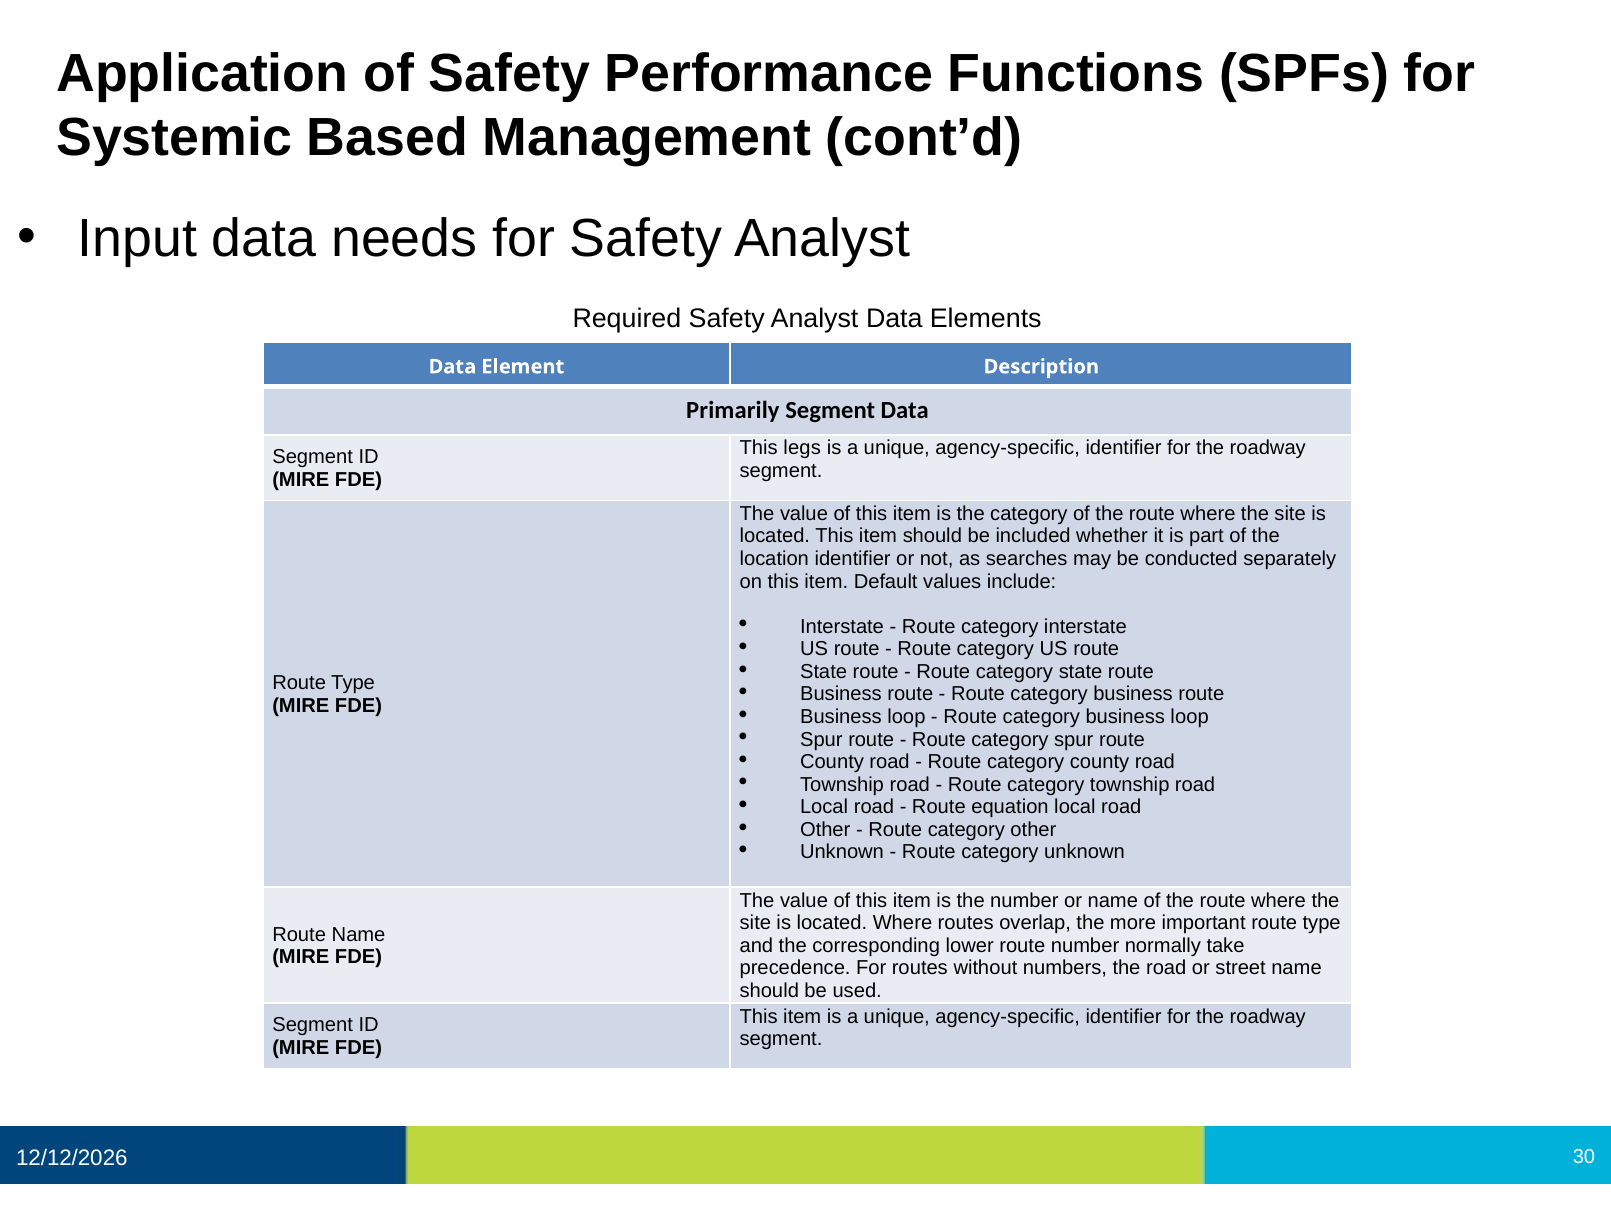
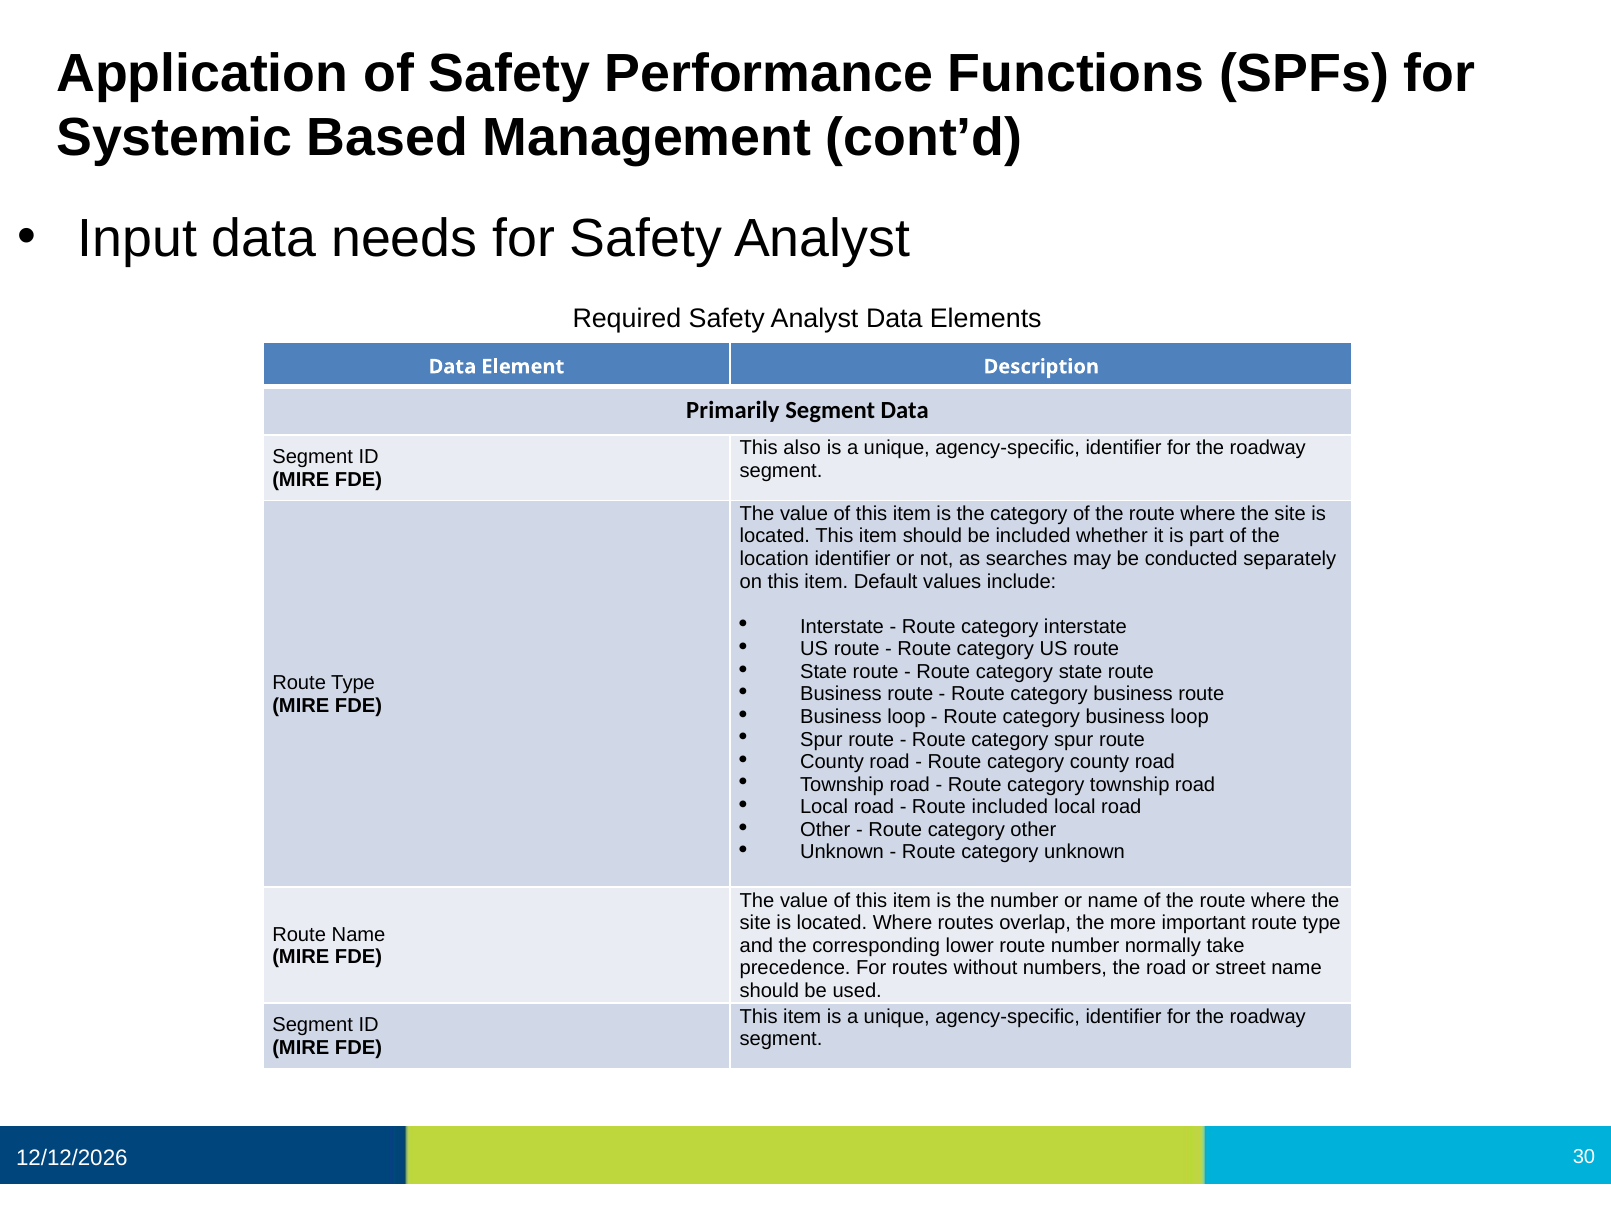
legs: legs -> also
Route equation: equation -> included
